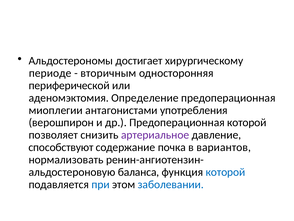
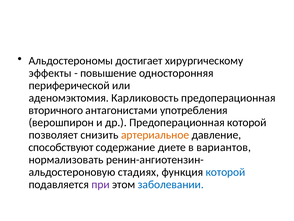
периоде: периоде -> эффекты
вторичным: вторичным -> повышение
Определение: Определение -> Карликовость
миоплегии: миоплегии -> вторичного
артериальное colour: purple -> orange
почка: почка -> диете
баланса: баланса -> стадиях
при colour: blue -> purple
